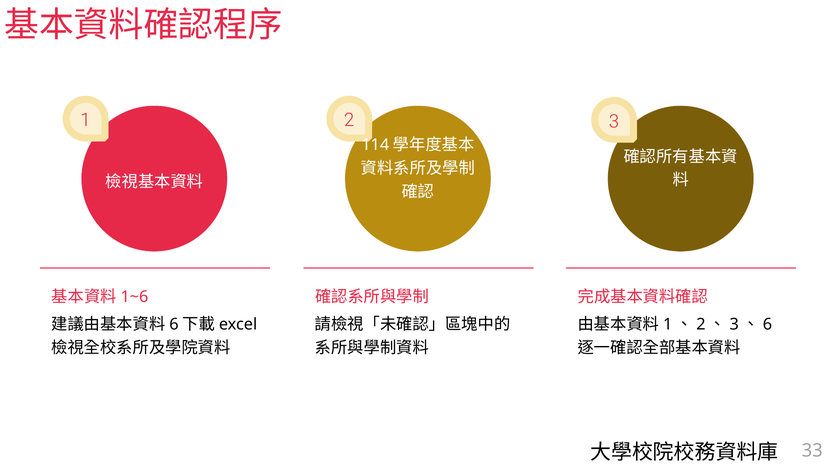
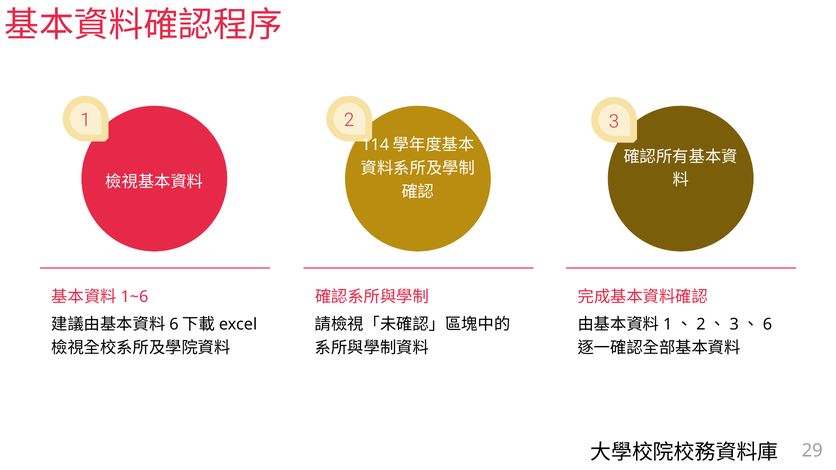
33: 33 -> 29
